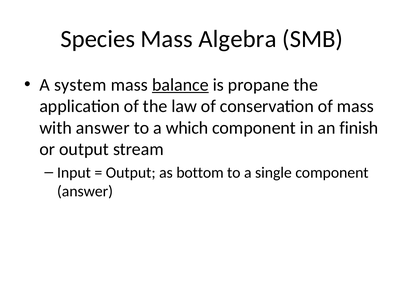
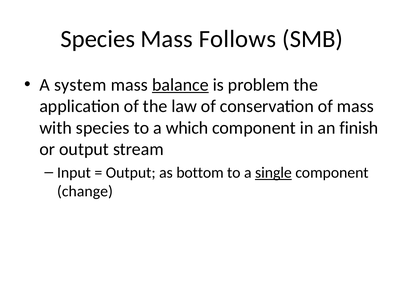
Algebra: Algebra -> Follows
propane: propane -> problem
with answer: answer -> species
single underline: none -> present
answer at (85, 191): answer -> change
